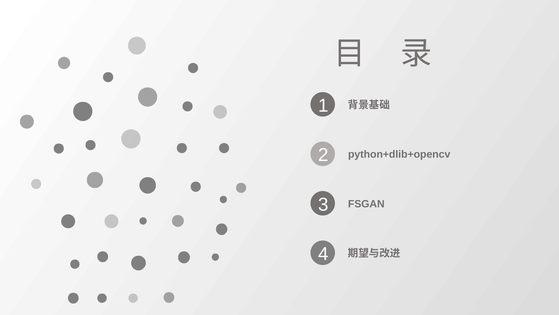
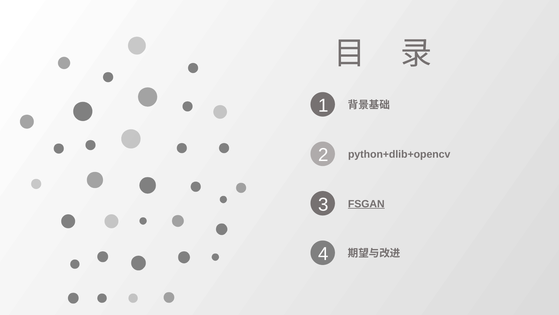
FSGAN underline: none -> present
